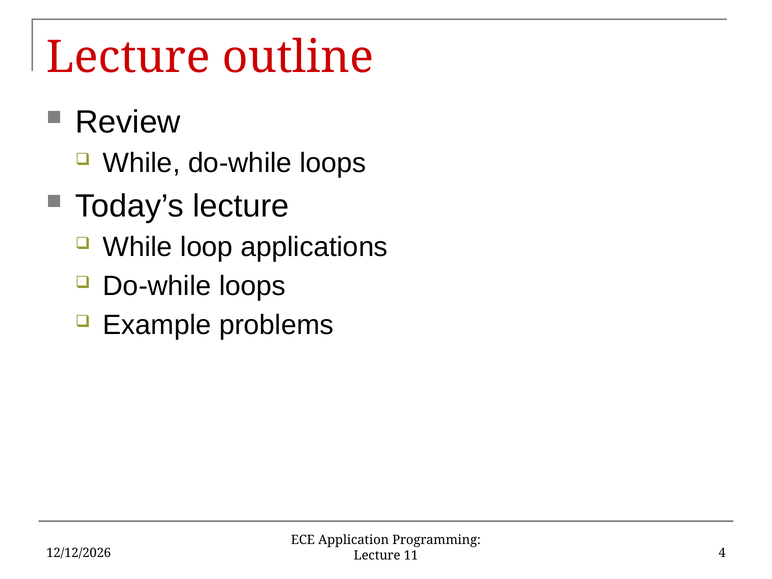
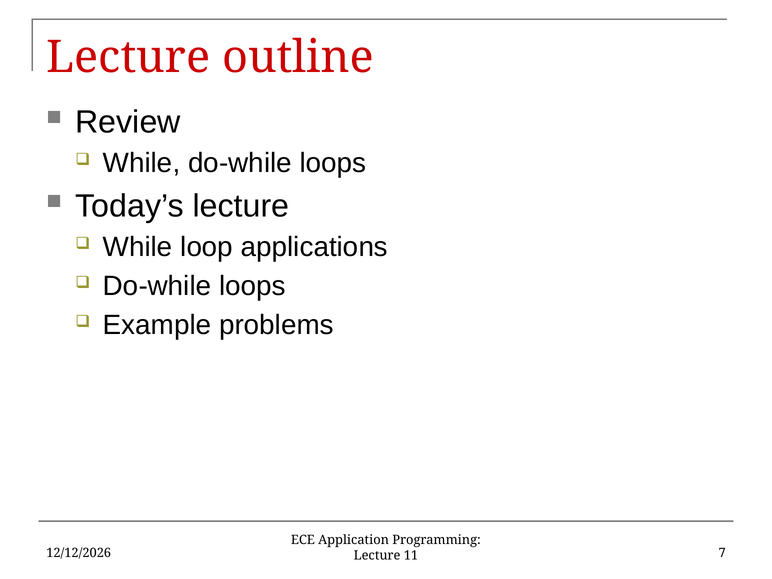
4: 4 -> 7
